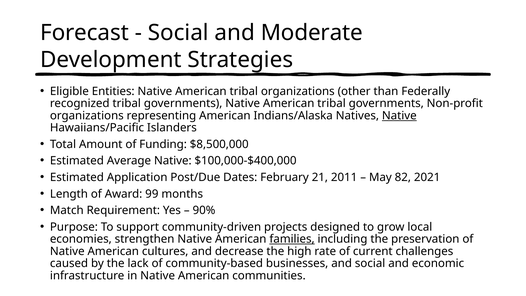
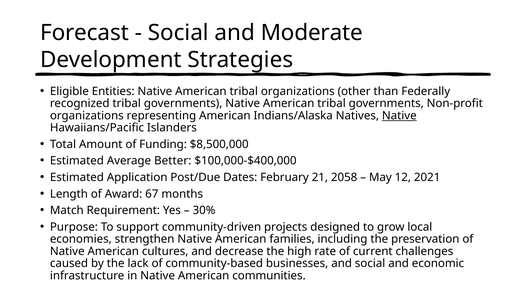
Average Native: Native -> Better
2011: 2011 -> 2058
82: 82 -> 12
99: 99 -> 67
90%: 90% -> 30%
families underline: present -> none
